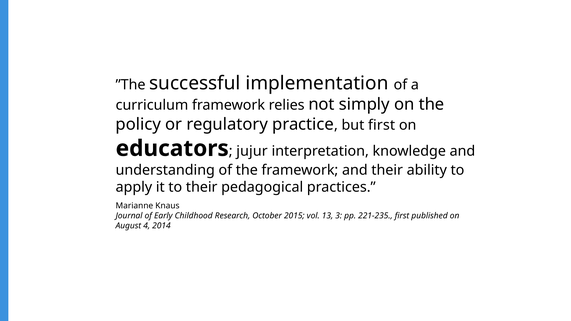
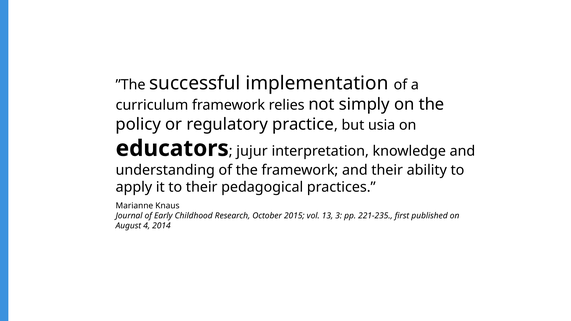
but first: first -> usia
